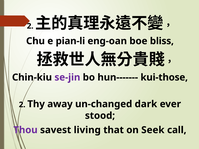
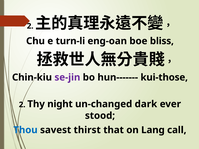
pian-li: pian-li -> turn-li
away: away -> night
Thou colour: purple -> blue
living: living -> thirst
Seek: Seek -> Lang
